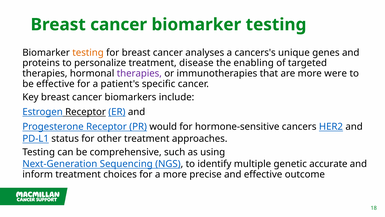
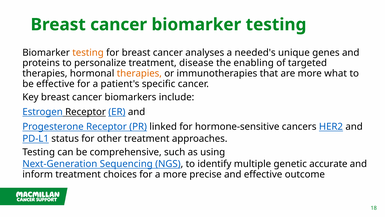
cancers's: cancers's -> needed's
therapies at (139, 73) colour: purple -> orange
were: were -> what
would: would -> linked
